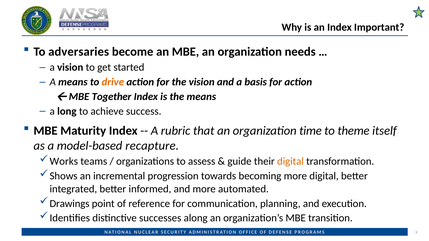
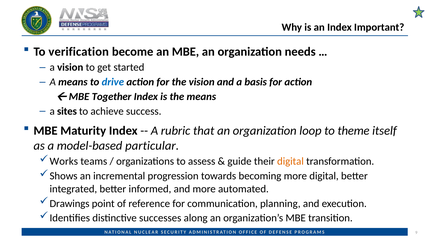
adversaries: adversaries -> verification
drive colour: orange -> blue
long: long -> sites
time: time -> loop
recapture: recapture -> particular
